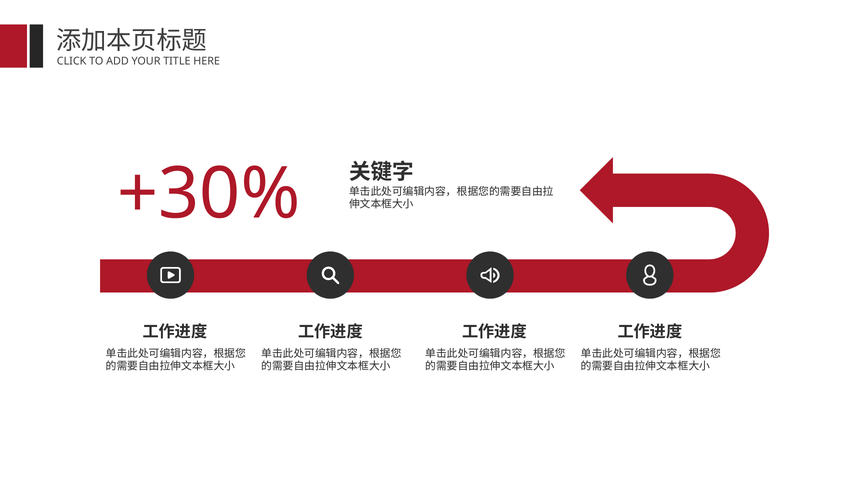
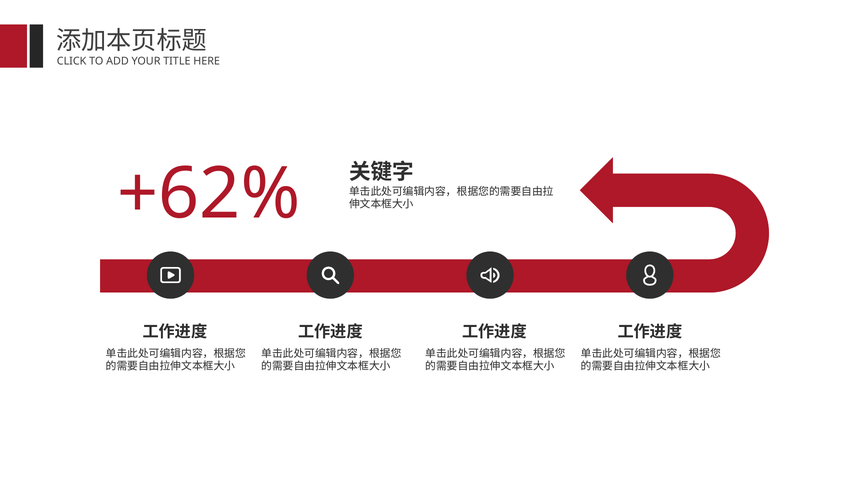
+30%: +30% -> +62%
